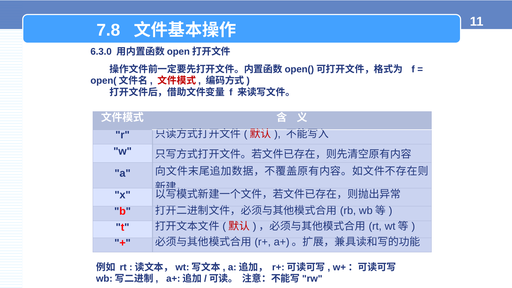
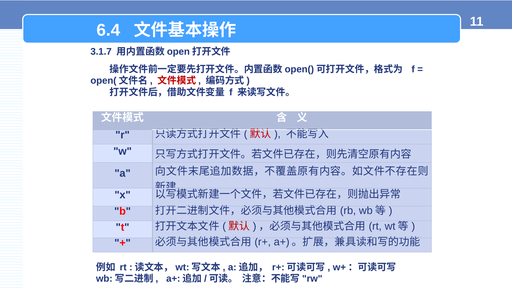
7.8: 7.8 -> 6.4
6.3.0: 6.3.0 -> 3.1.7
